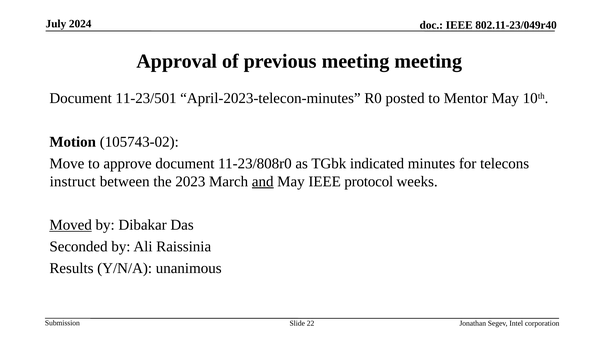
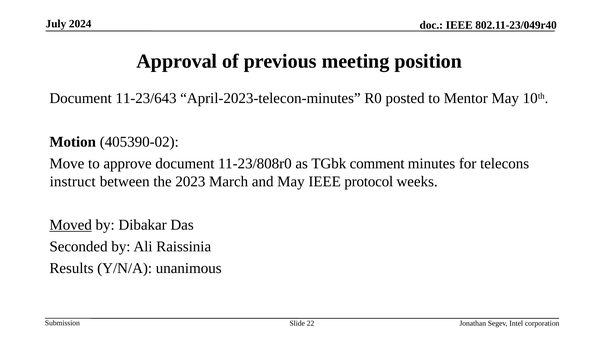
meeting meeting: meeting -> position
11-23/501: 11-23/501 -> 11-23/643
105743-02: 105743-02 -> 405390-02
indicated: indicated -> comment
and underline: present -> none
